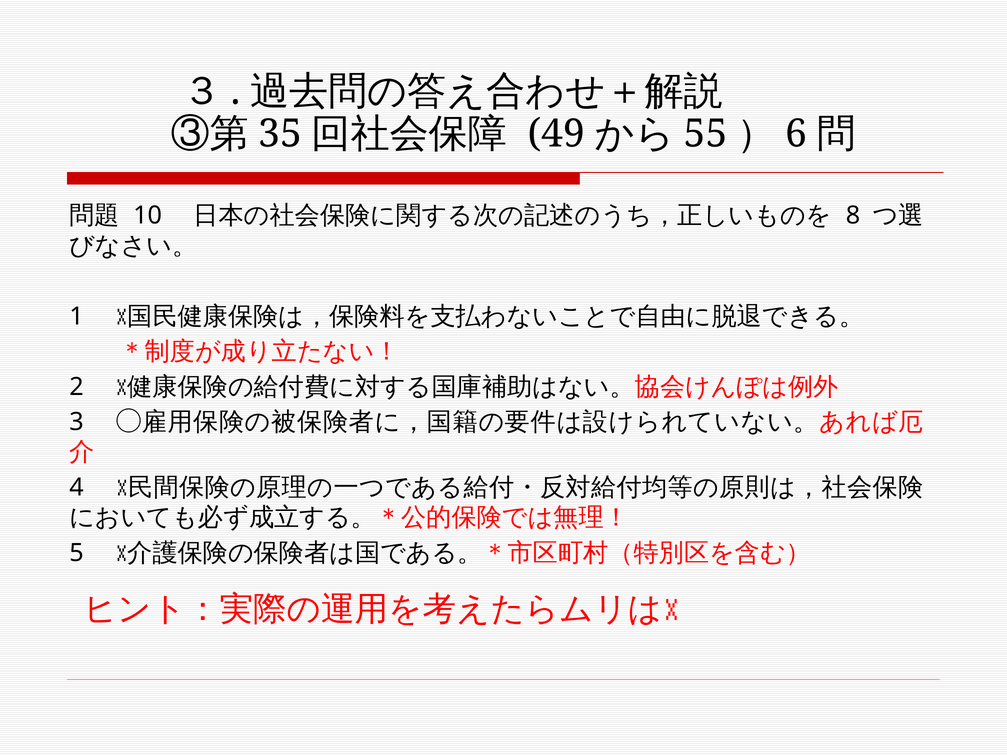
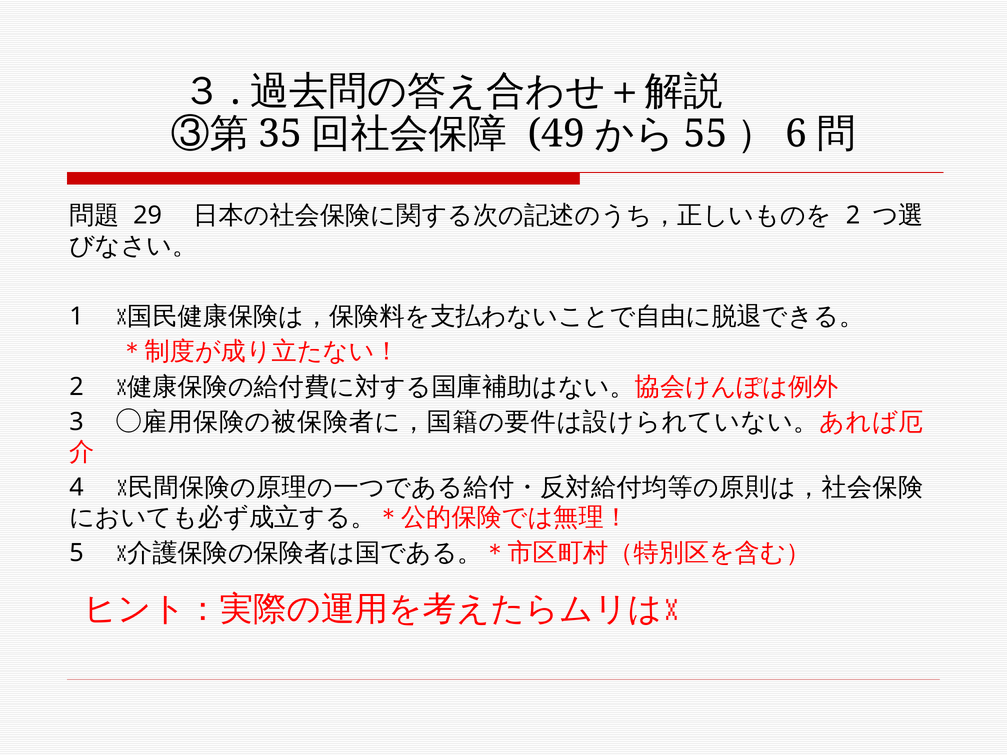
10: 10 -> 29
8 at (853, 216): 8 -> 2
